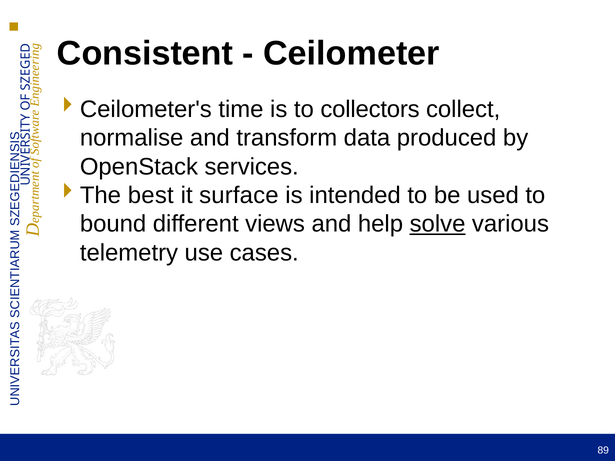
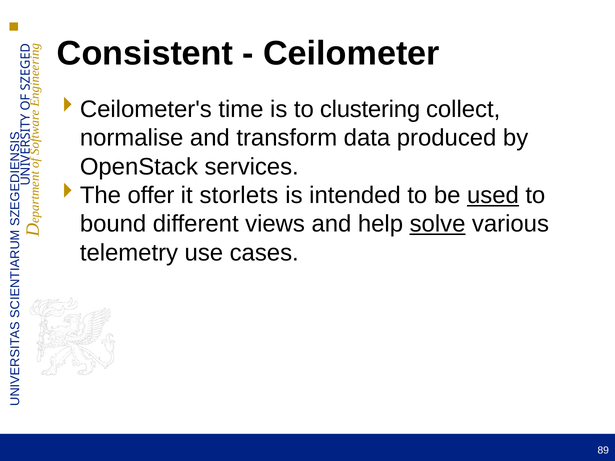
collectors: collectors -> clustering
best: best -> offer
surface: surface -> storlets
used underline: none -> present
